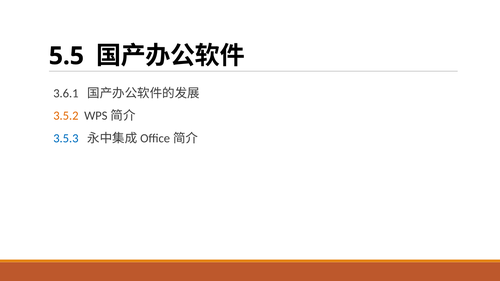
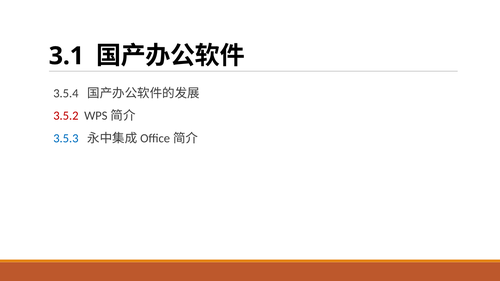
5.5: 5.5 -> 3.1
3.6.1: 3.6.1 -> 3.5.4
3.5.2 colour: orange -> red
